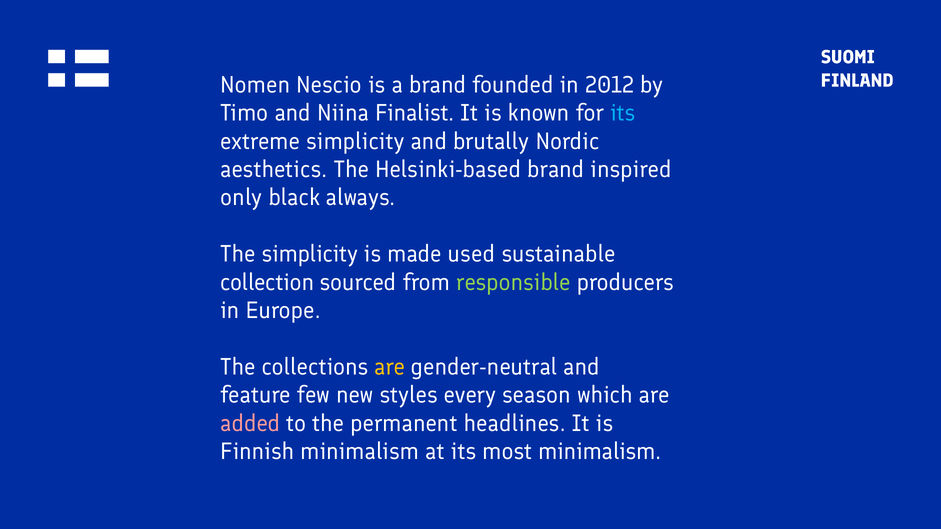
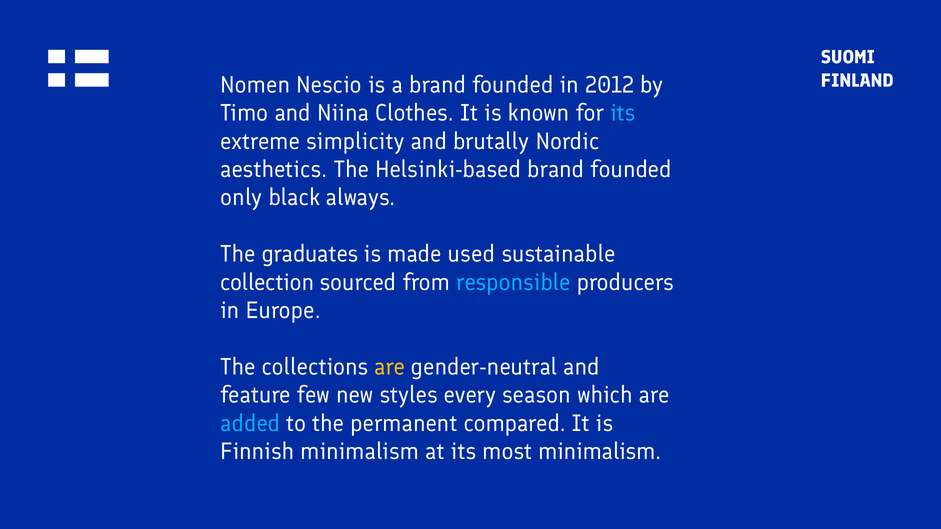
Finalist: Finalist -> Clothes
Helsinki-based brand inspired: inspired -> founded
The simplicity: simplicity -> graduates
responsible colour: light green -> light blue
added colour: pink -> light blue
headlines: headlines -> compared
